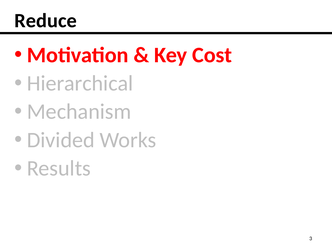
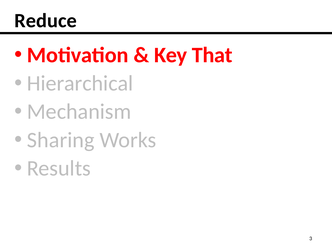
Cost: Cost -> That
Divided: Divided -> Sharing
